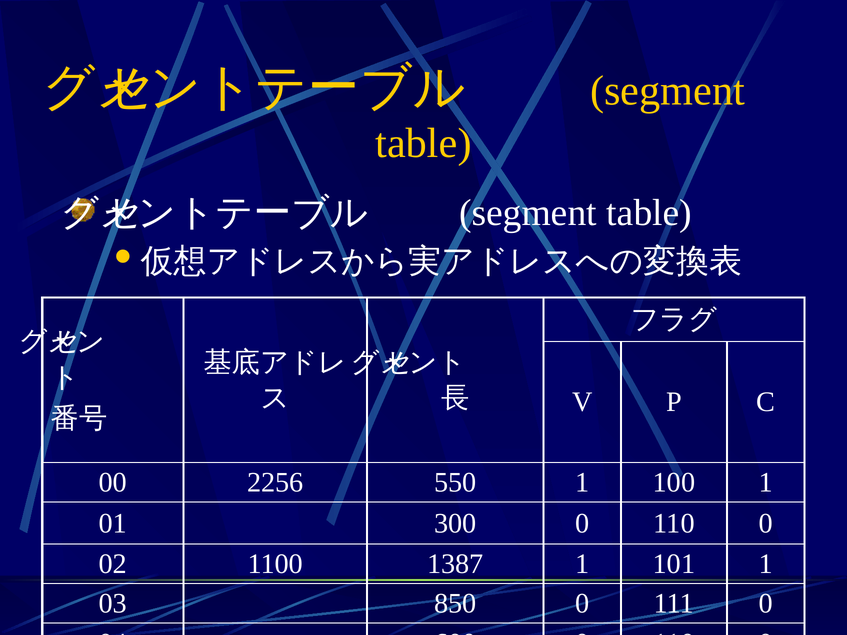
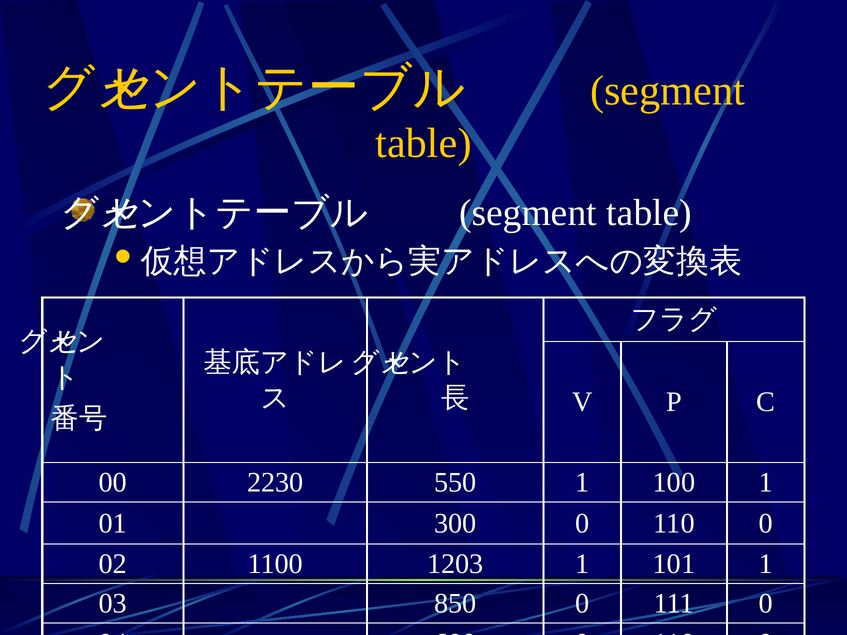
2256: 2256 -> 2230
1387: 1387 -> 1203
